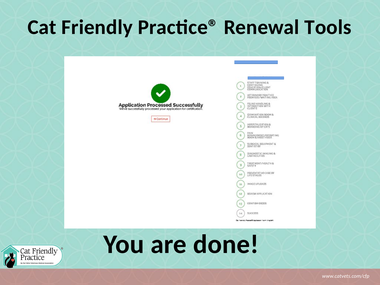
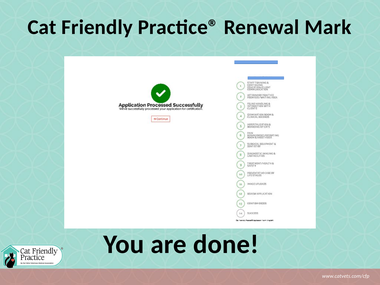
Tools: Tools -> Mark
